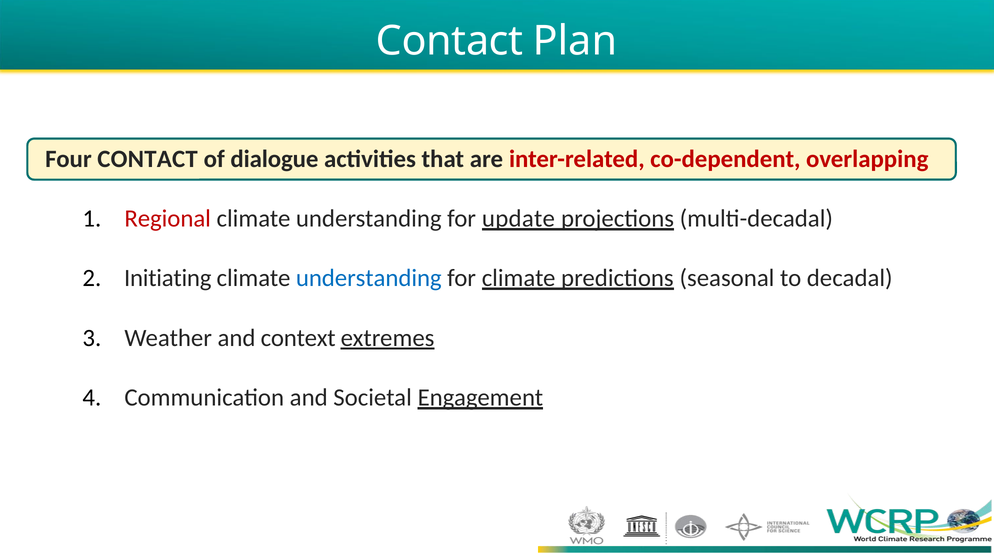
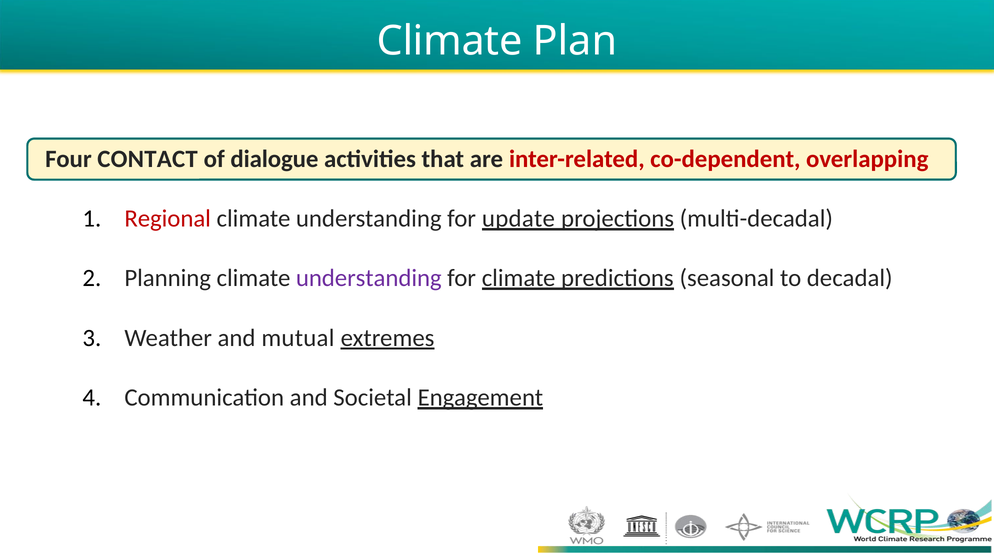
Contact at (450, 41): Contact -> Climate
Initiating: Initiating -> Planning
understanding at (369, 278) colour: blue -> purple
context: context -> mutual
